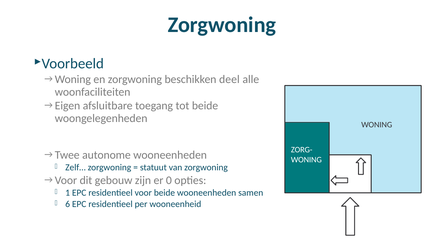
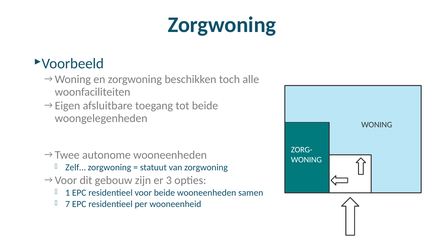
deel: deel -> toch
0: 0 -> 3
6: 6 -> 7
